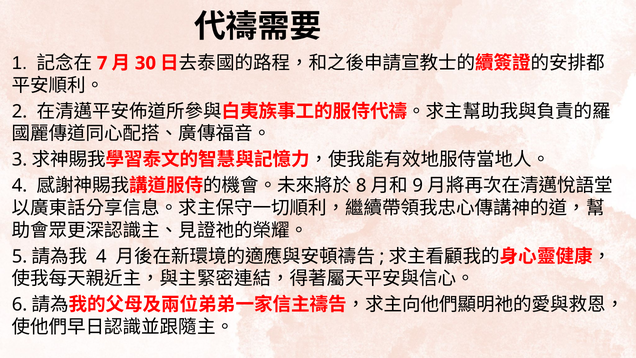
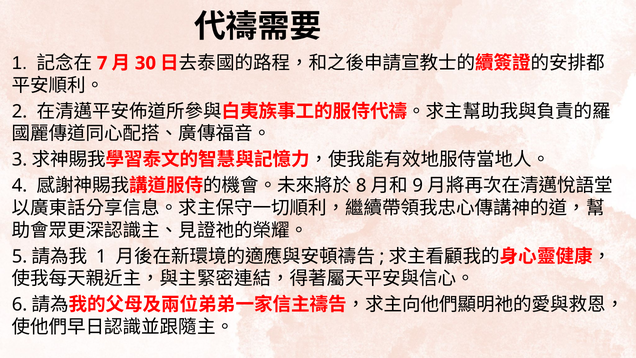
4 at (101, 256): 4 -> 1
